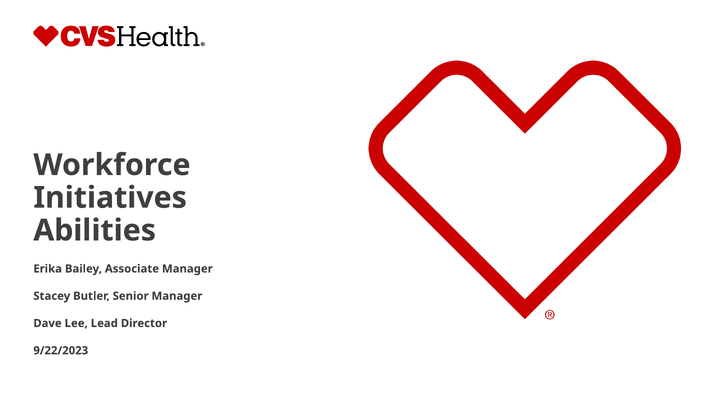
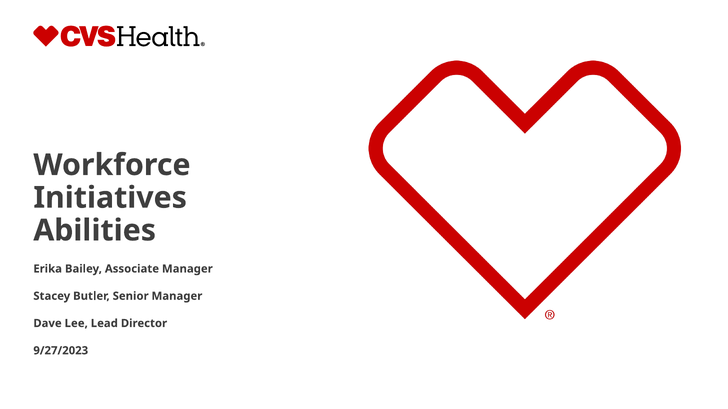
9/22/2023: 9/22/2023 -> 9/27/2023
